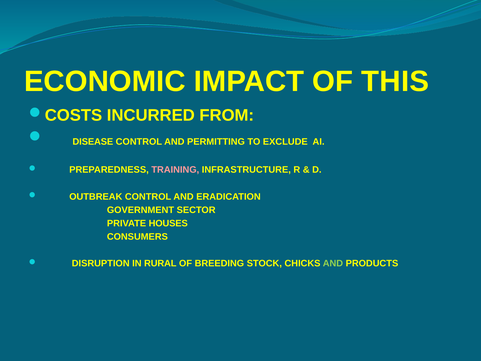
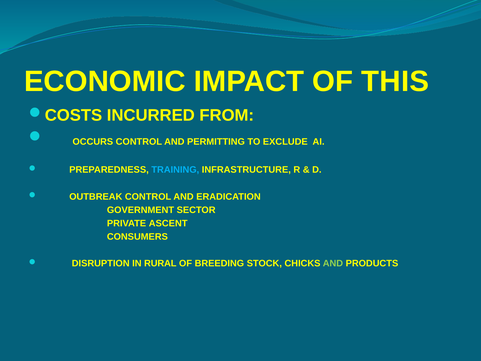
DISEASE: DISEASE -> OCCURS
TRAINING colour: pink -> light blue
HOUSES: HOUSES -> ASCENT
